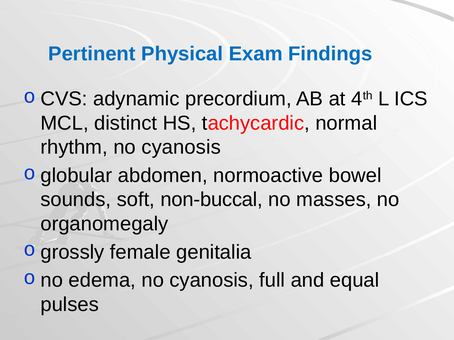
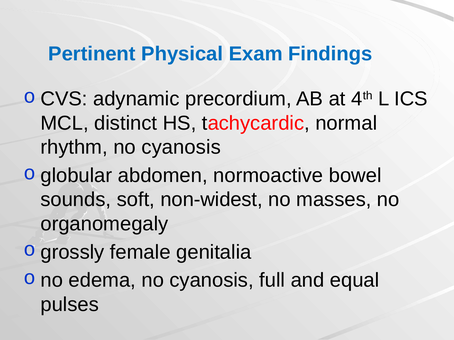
non-buccal: non-buccal -> non-widest
